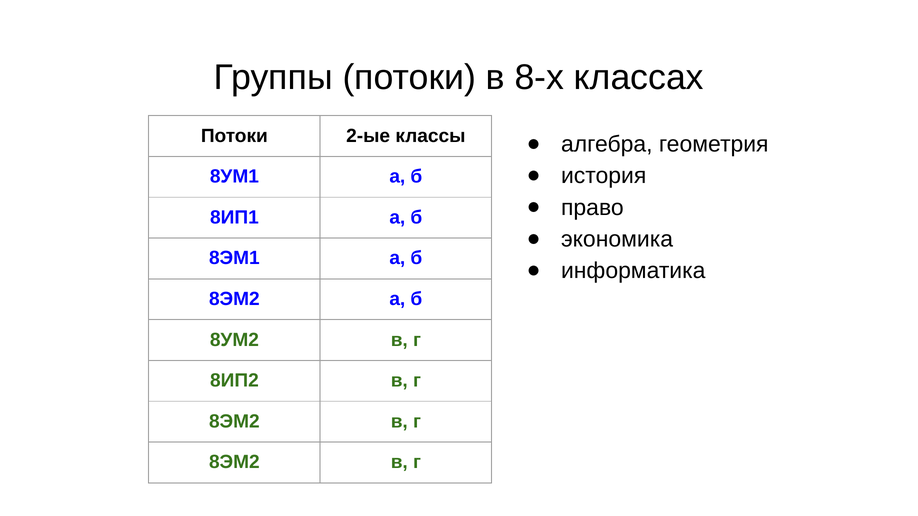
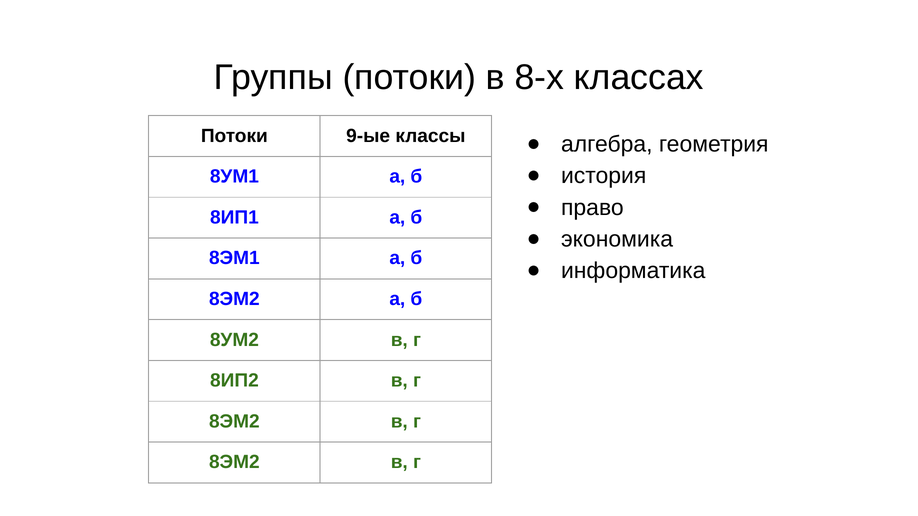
2-ые: 2-ые -> 9-ые
